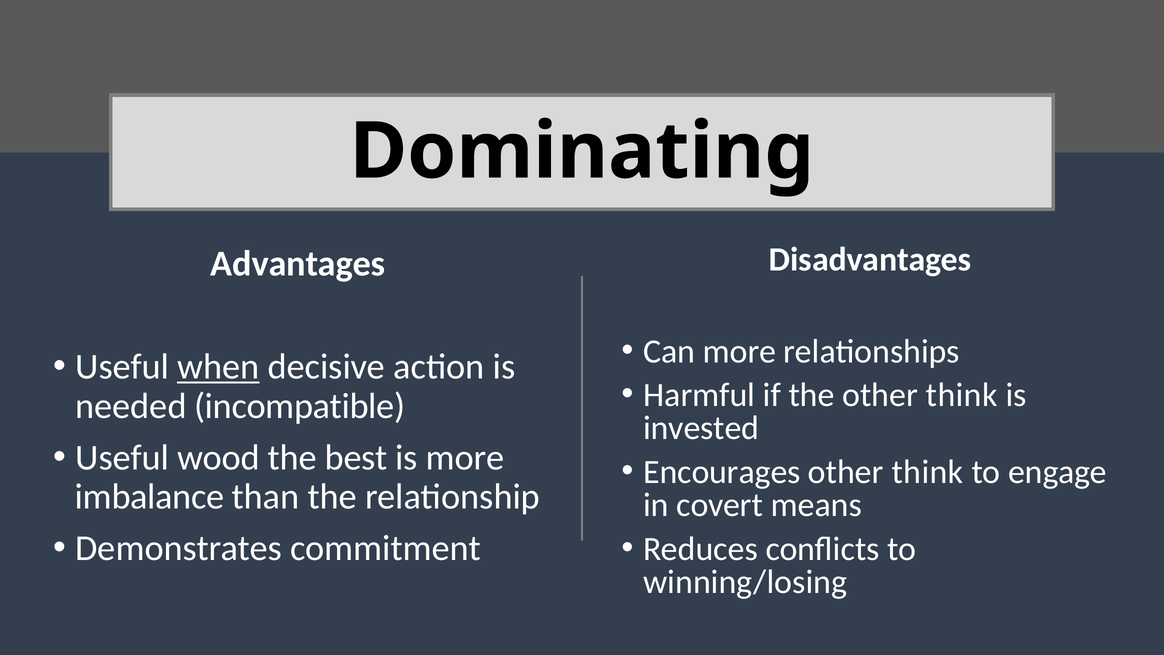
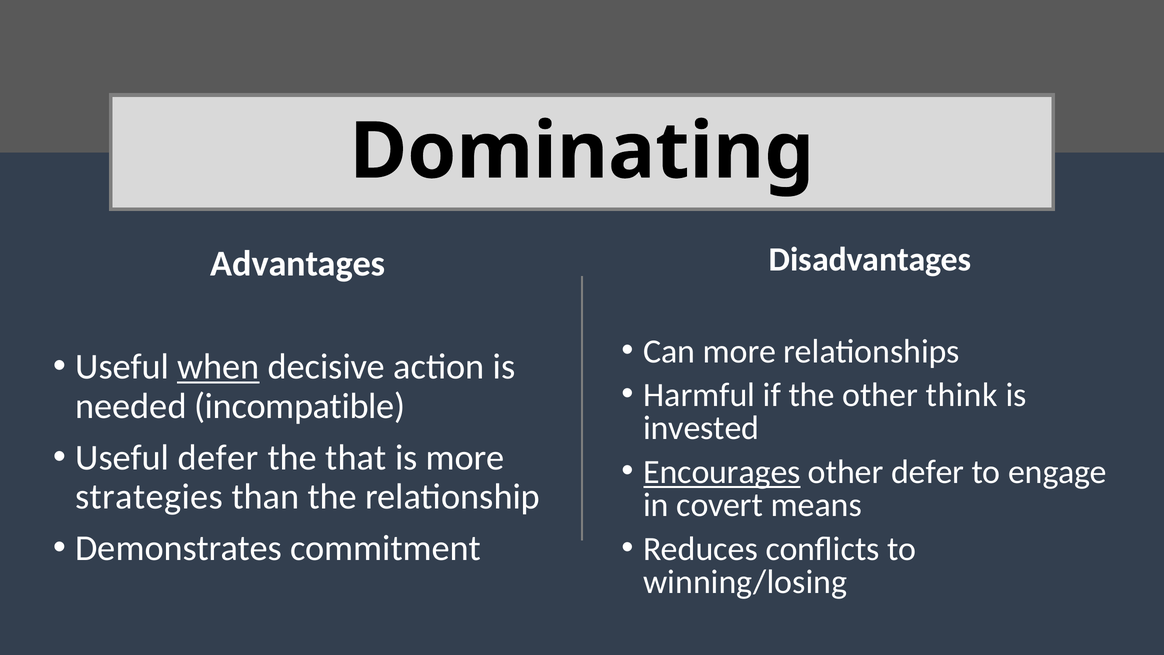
Useful wood: wood -> defer
best: best -> that
Encourages underline: none -> present
think at (927, 472): think -> defer
imbalance: imbalance -> strategies
